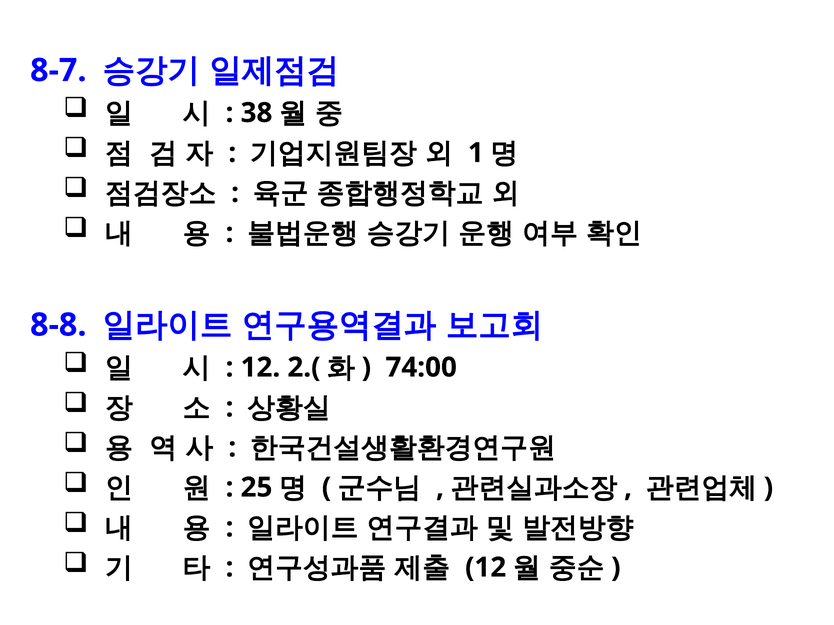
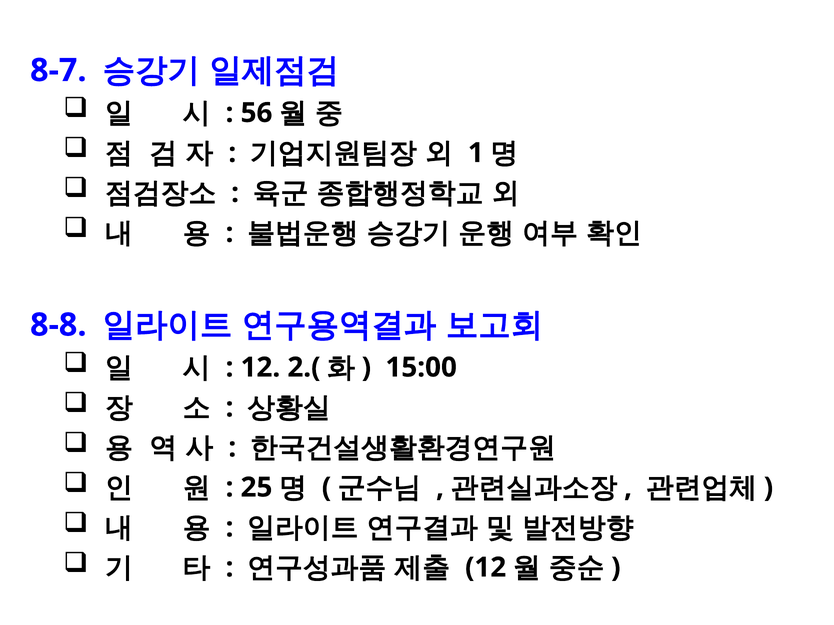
38: 38 -> 56
74:00: 74:00 -> 15:00
